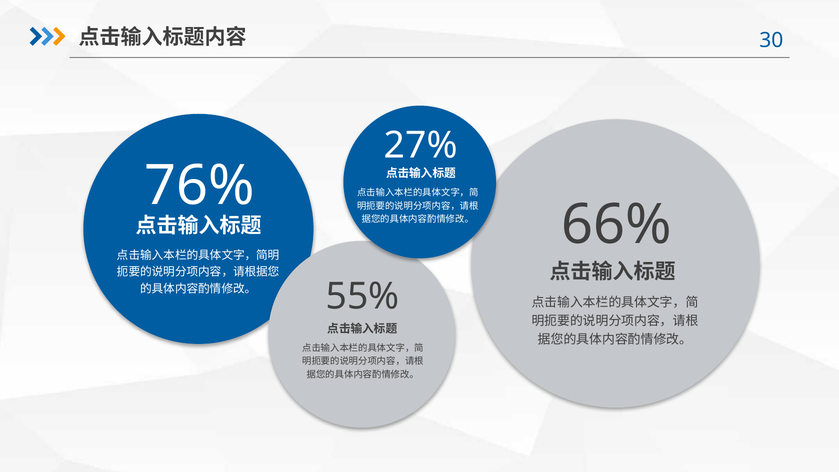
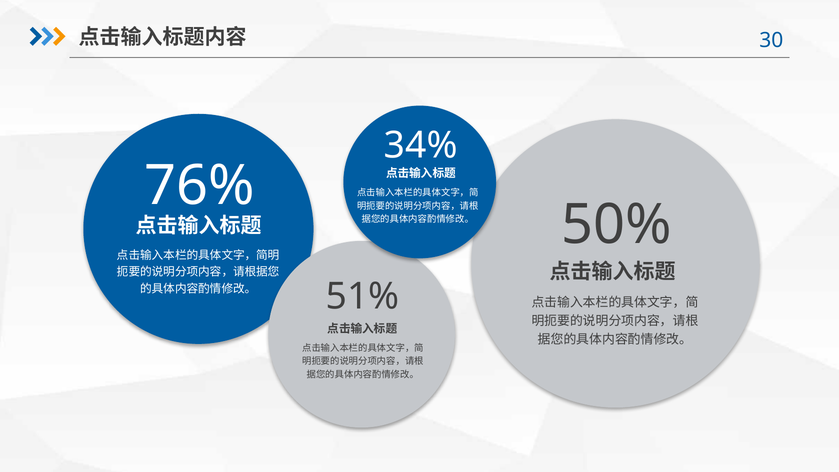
27%: 27% -> 34%
66%: 66% -> 50%
55%: 55% -> 51%
